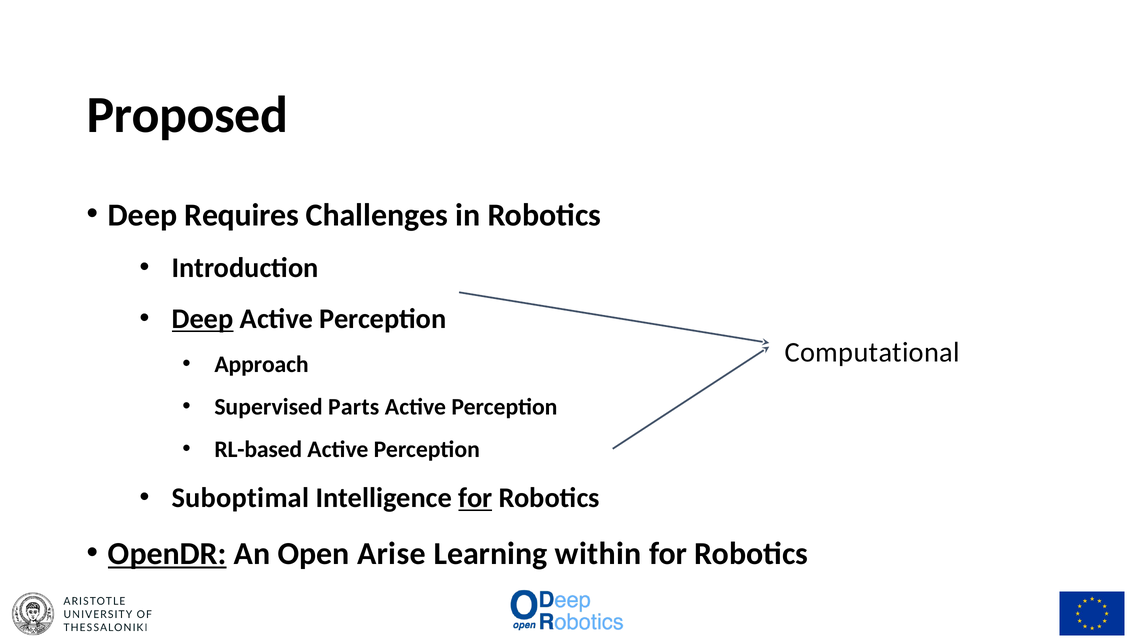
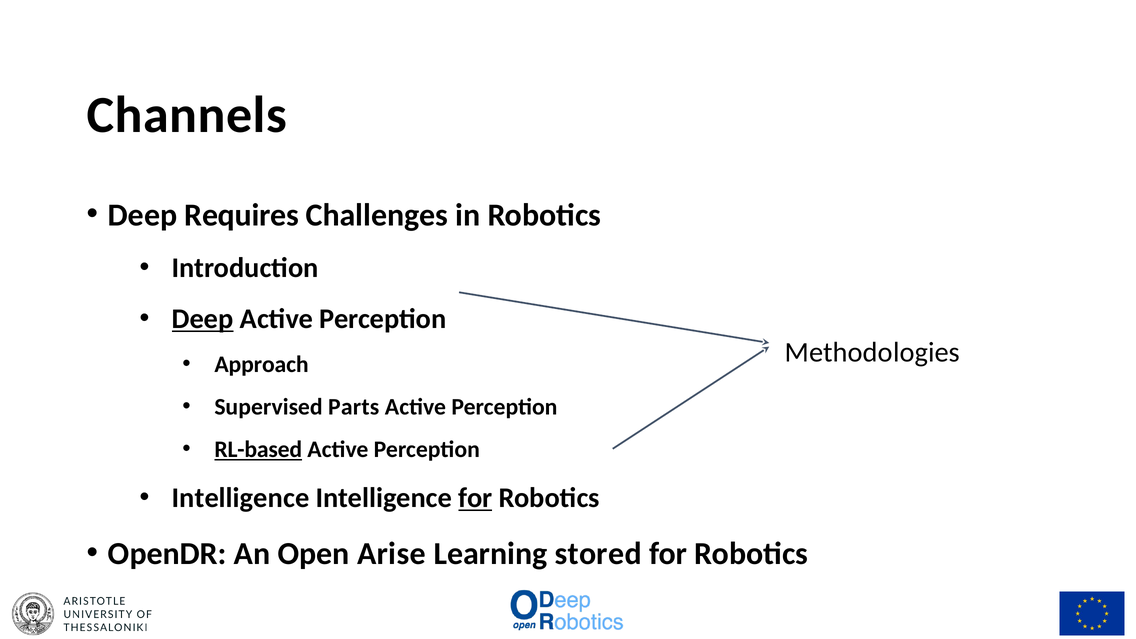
Proposed: Proposed -> Channels
Computational: Computational -> Methodologies
RL-based underline: none -> present
Suboptimal at (240, 498): Suboptimal -> Intelligence
OpenDR underline: present -> none
within: within -> stored
